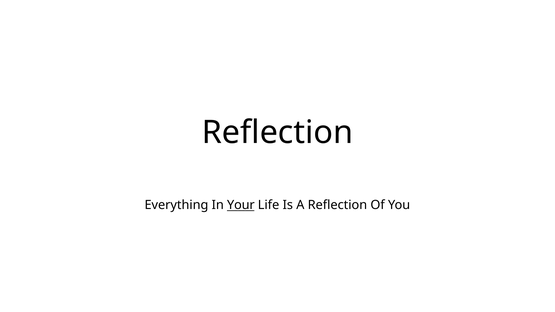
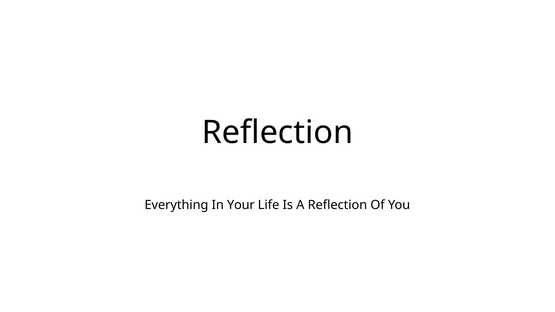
Your underline: present -> none
